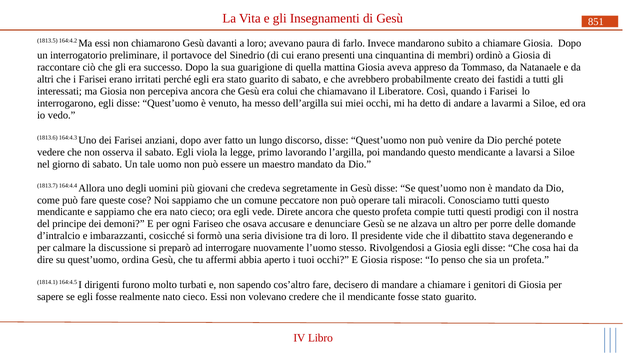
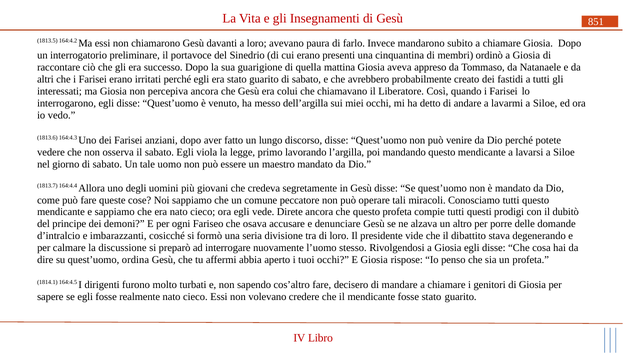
nostra: nostra -> dubitò
